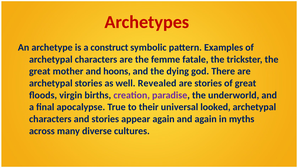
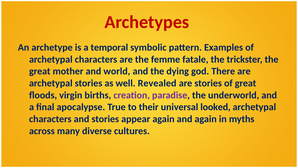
construct: construct -> temporal
hoons: hoons -> world
